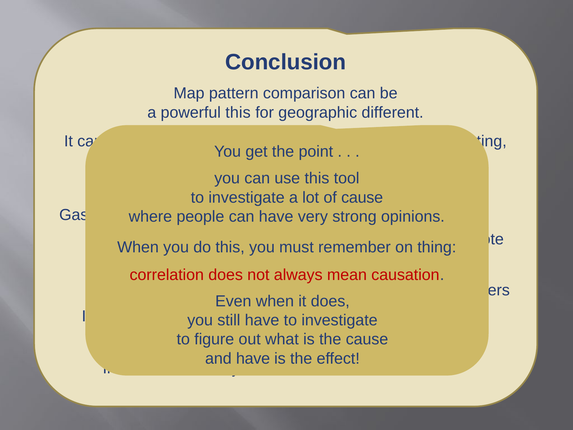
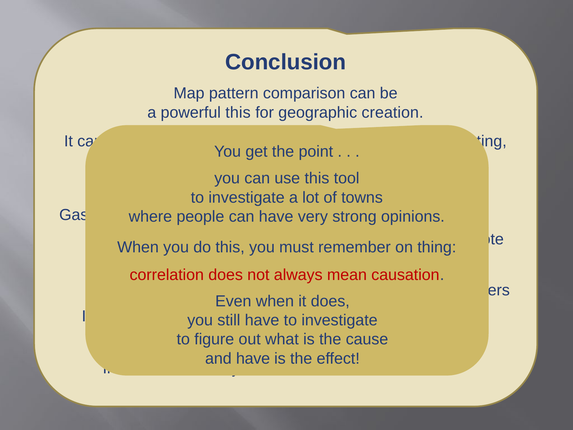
geographic different: different -> creation
cause at (362, 197): cause -> towns
